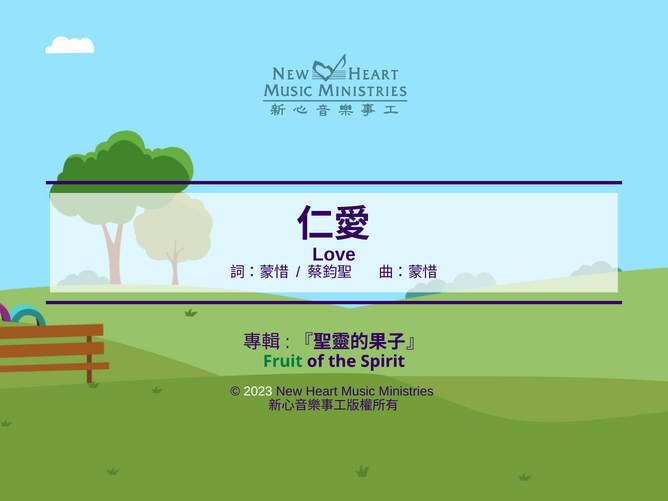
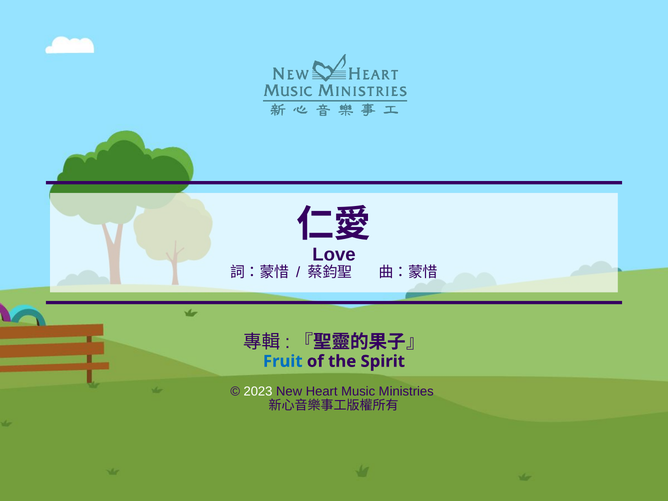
Fruit colour: green -> blue
